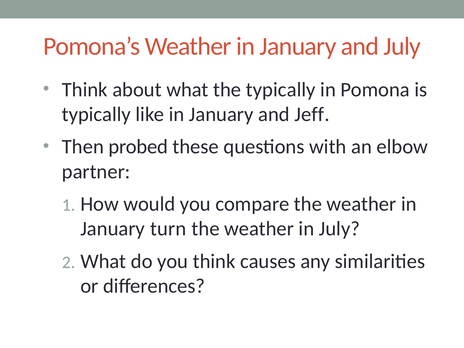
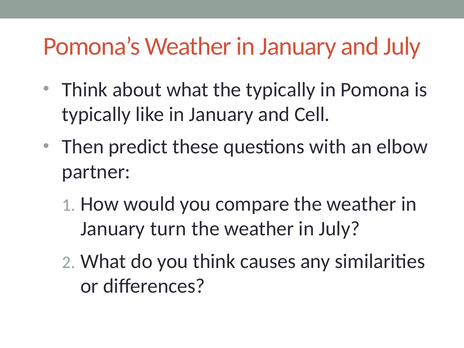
Jeff: Jeff -> Cell
probed: probed -> predict
